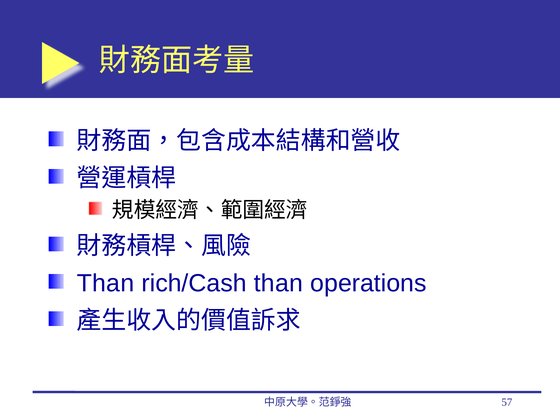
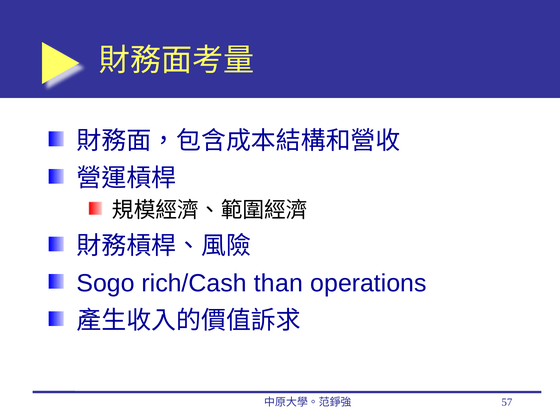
Than at (105, 283): Than -> Sogo
